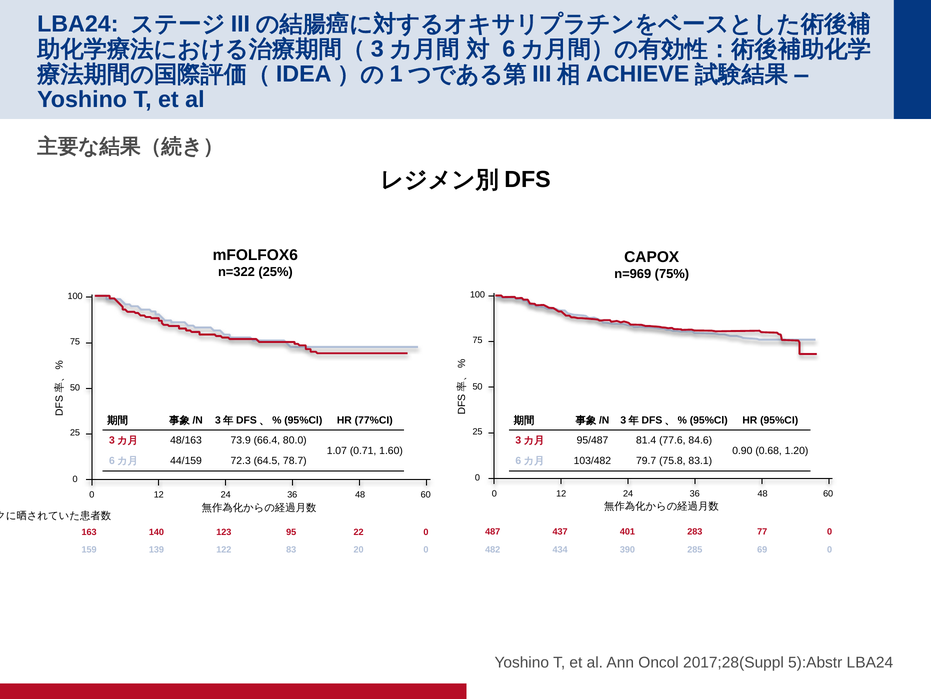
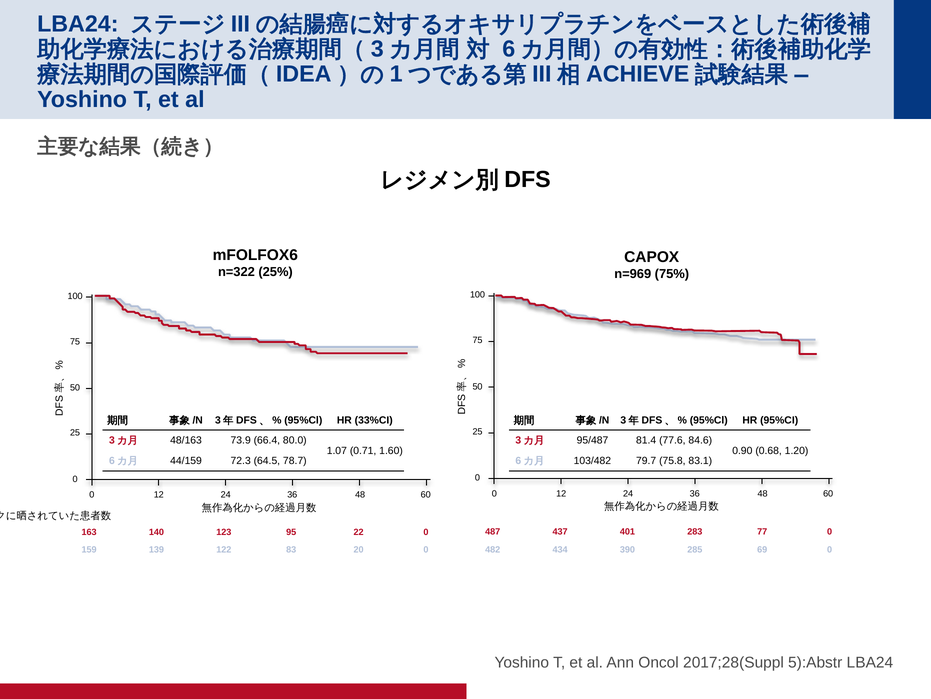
77%CI: 77%CI -> 33%CI
